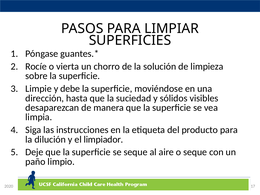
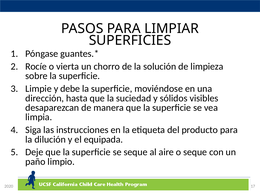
limpiador: limpiador -> equipada
